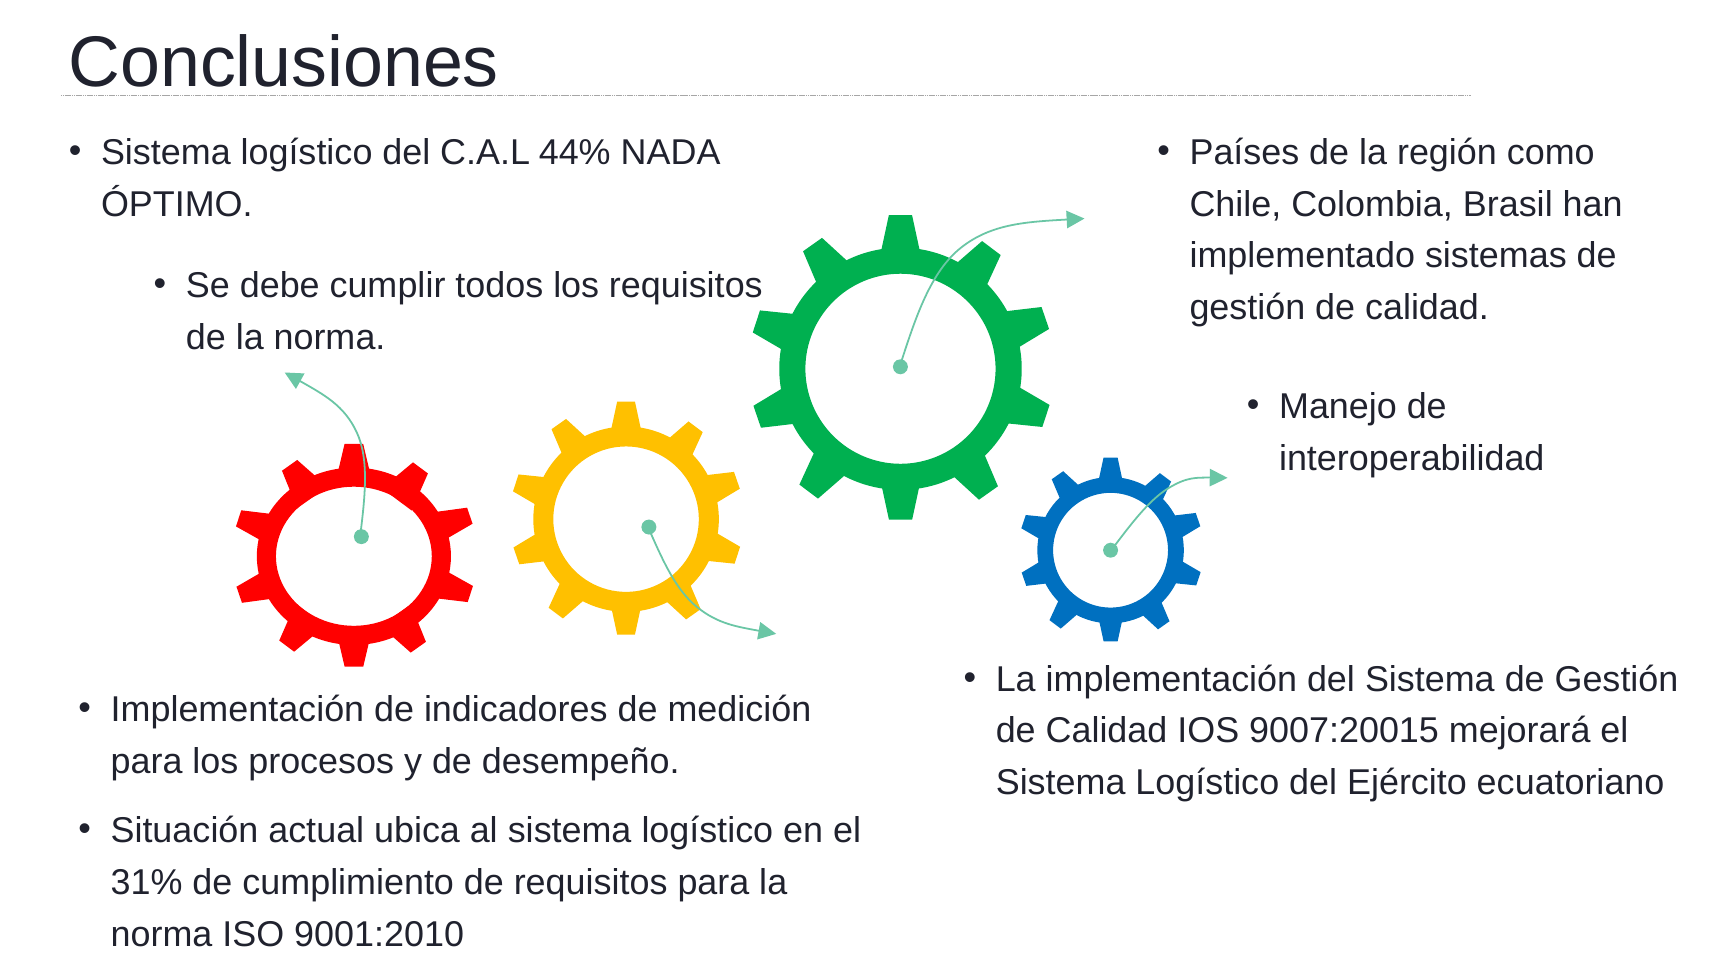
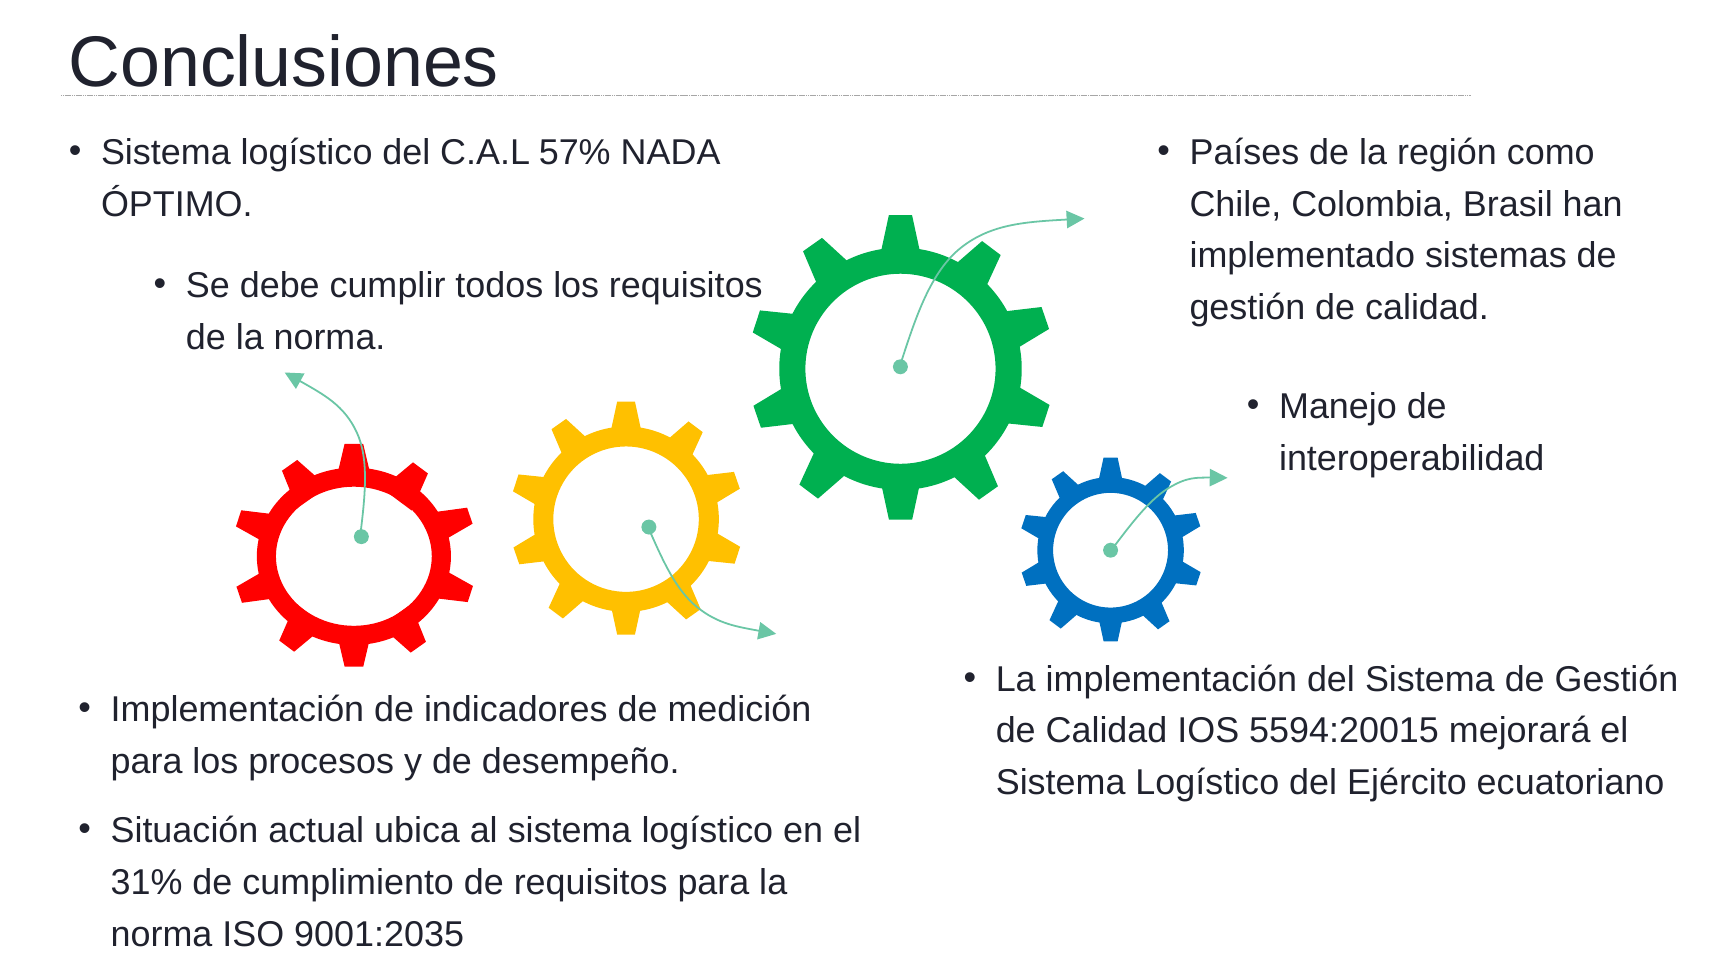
44%: 44% -> 57%
9007:20015: 9007:20015 -> 5594:20015
9001:2010: 9001:2010 -> 9001:2035
